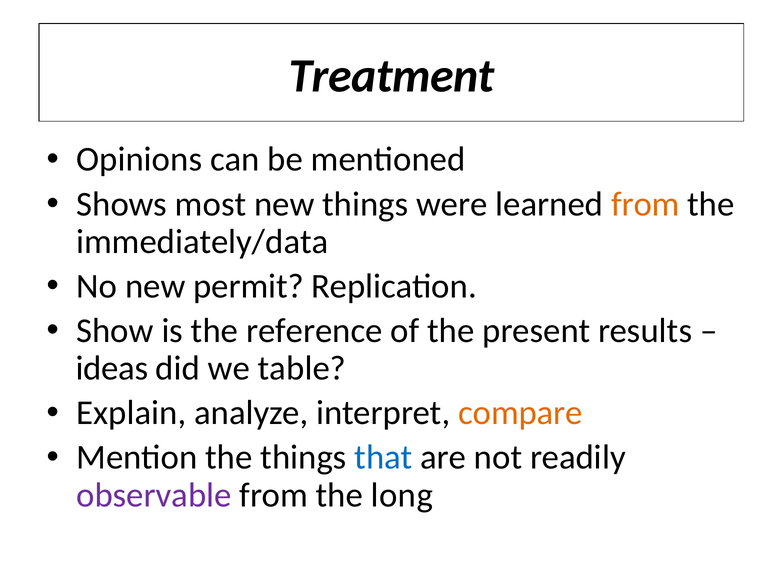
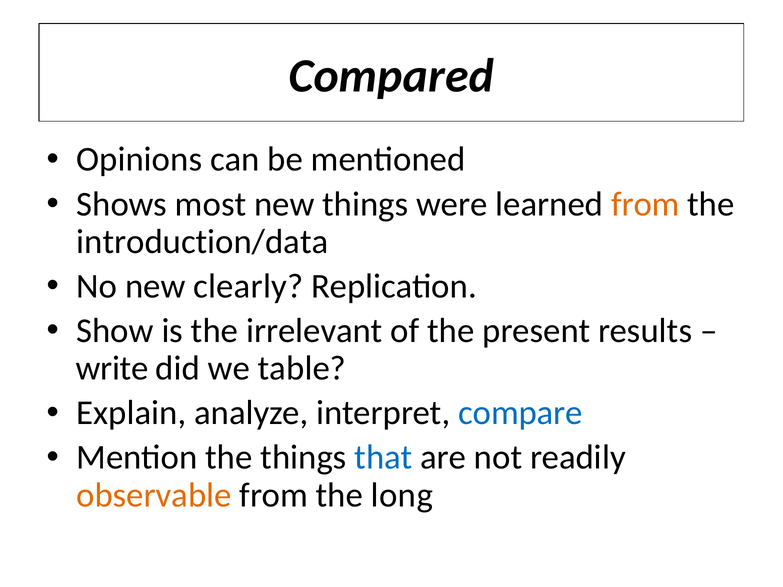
Treatment: Treatment -> Compared
immediately/data: immediately/data -> introduction/data
permit: permit -> clearly
reference: reference -> irrelevant
ideas: ideas -> write
compare colour: orange -> blue
observable colour: purple -> orange
